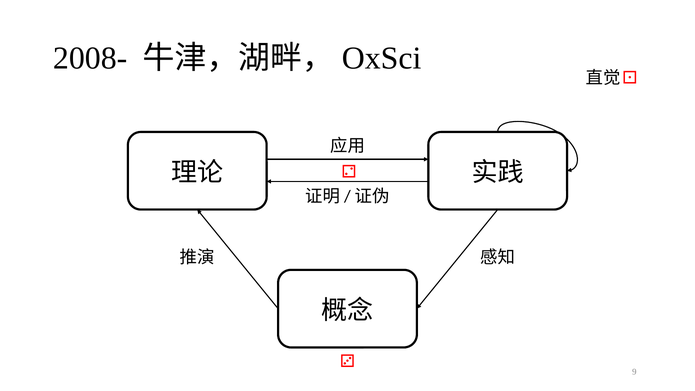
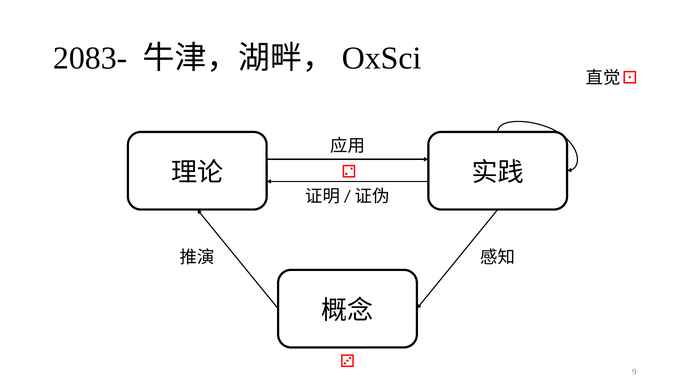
2008-: 2008- -> 2083-
